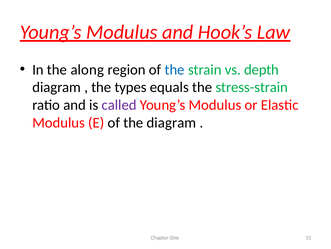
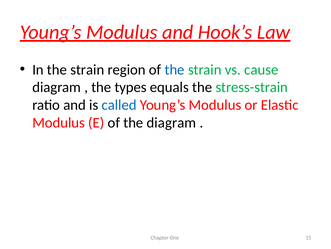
In the along: along -> strain
depth: depth -> cause
called colour: purple -> blue
